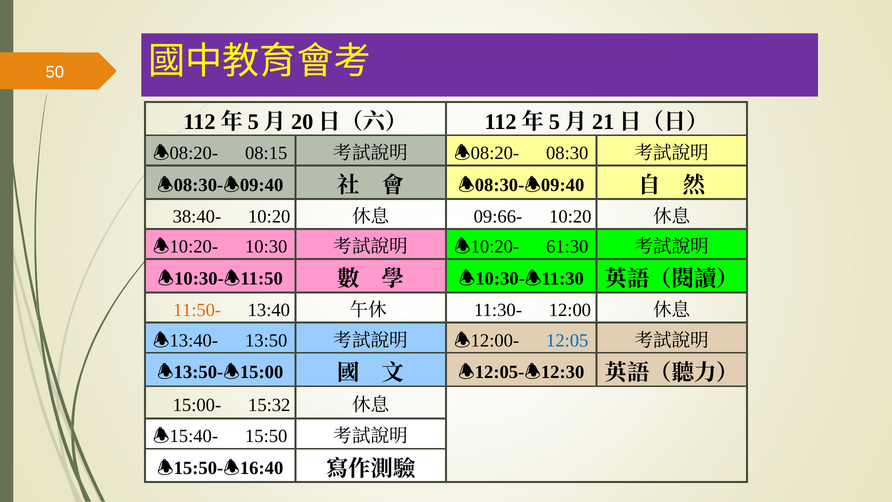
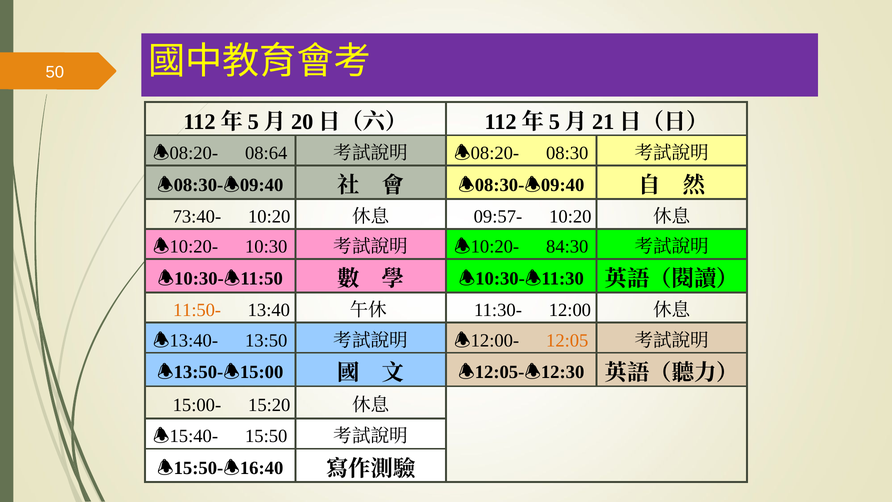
08:15: 08:15 -> 08:64
38:40-: 38:40- -> 73:40-
09:66-: 09:66- -> 09:57-
61:30: 61:30 -> 84:30
12:05 colour: blue -> orange
15:32: 15:32 -> 15:20
